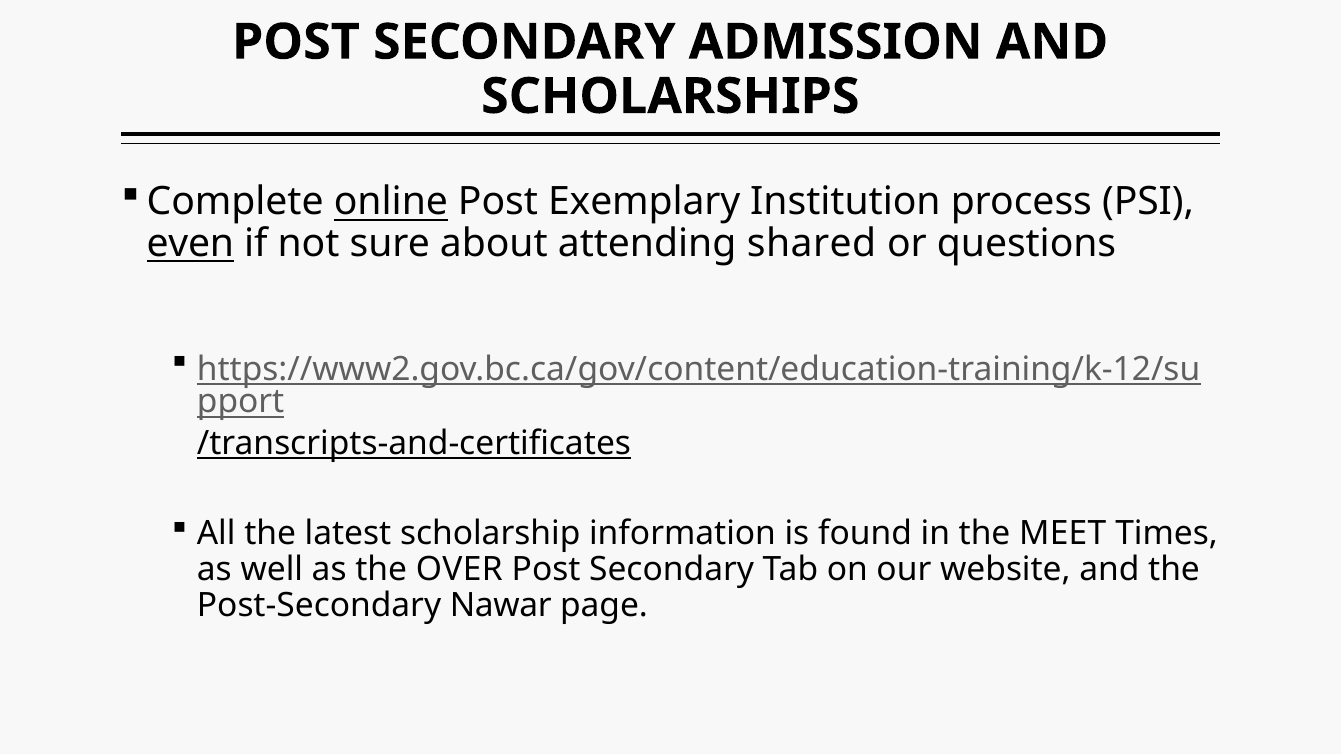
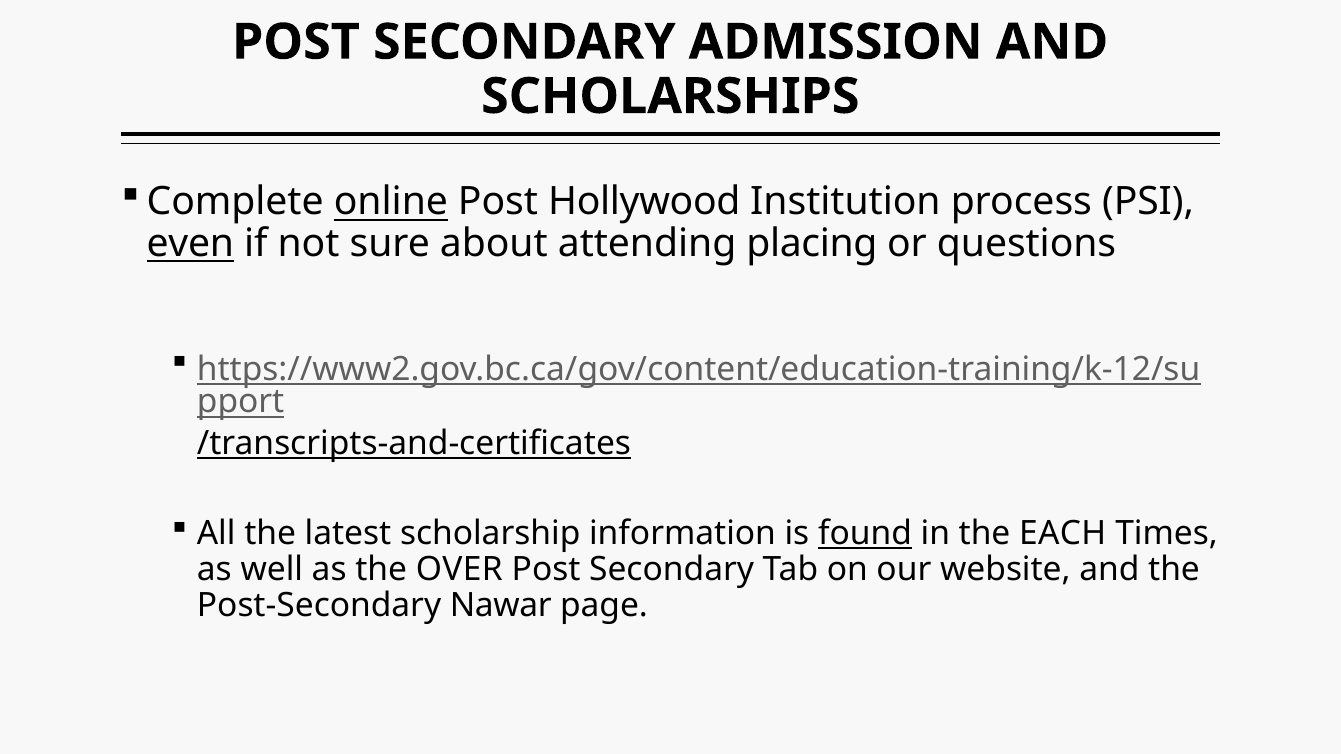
Exemplary: Exemplary -> Hollywood
shared: shared -> placing
found underline: none -> present
MEET: MEET -> EACH
